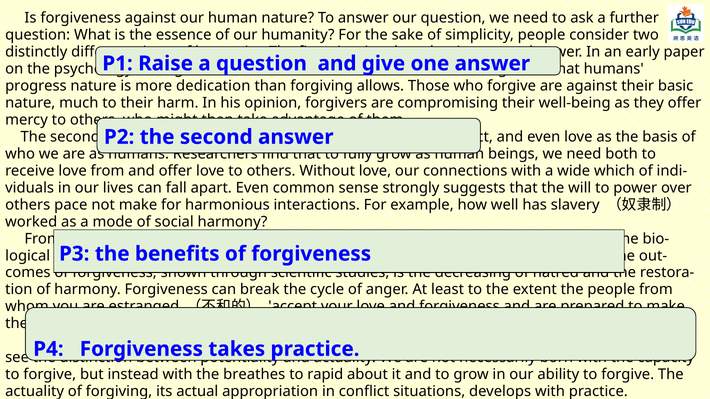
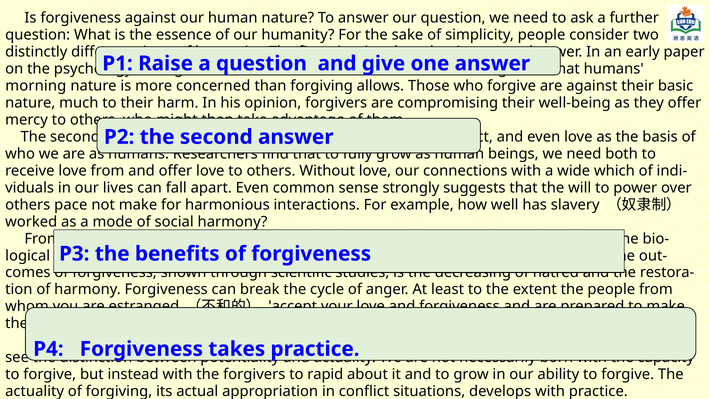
progress: progress -> morning
dedication: dedication -> concerned
the breathes: breathes -> forgivers
